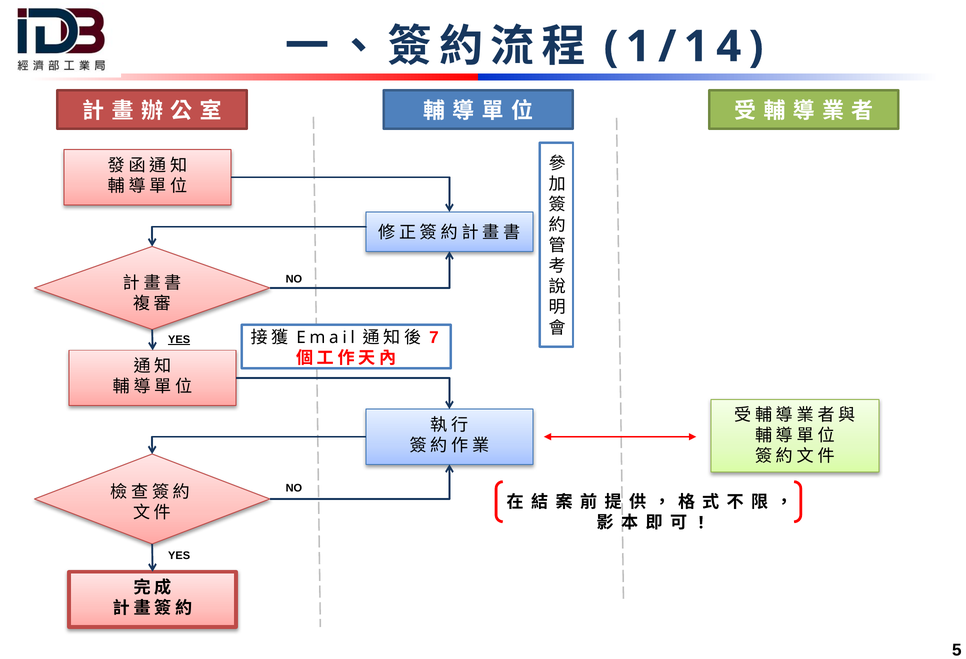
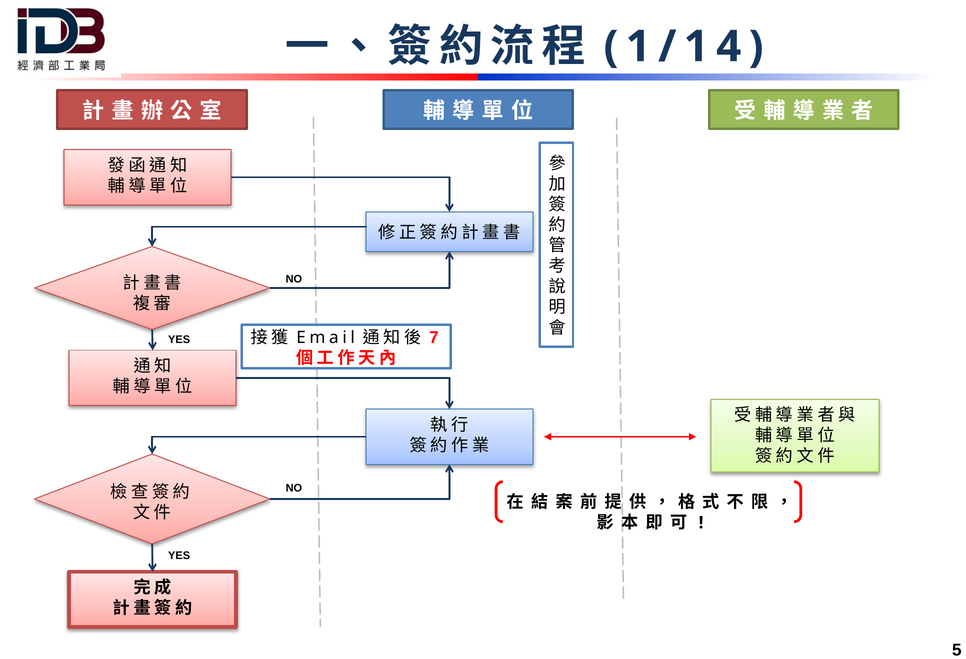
YES at (179, 340) underline: present -> none
